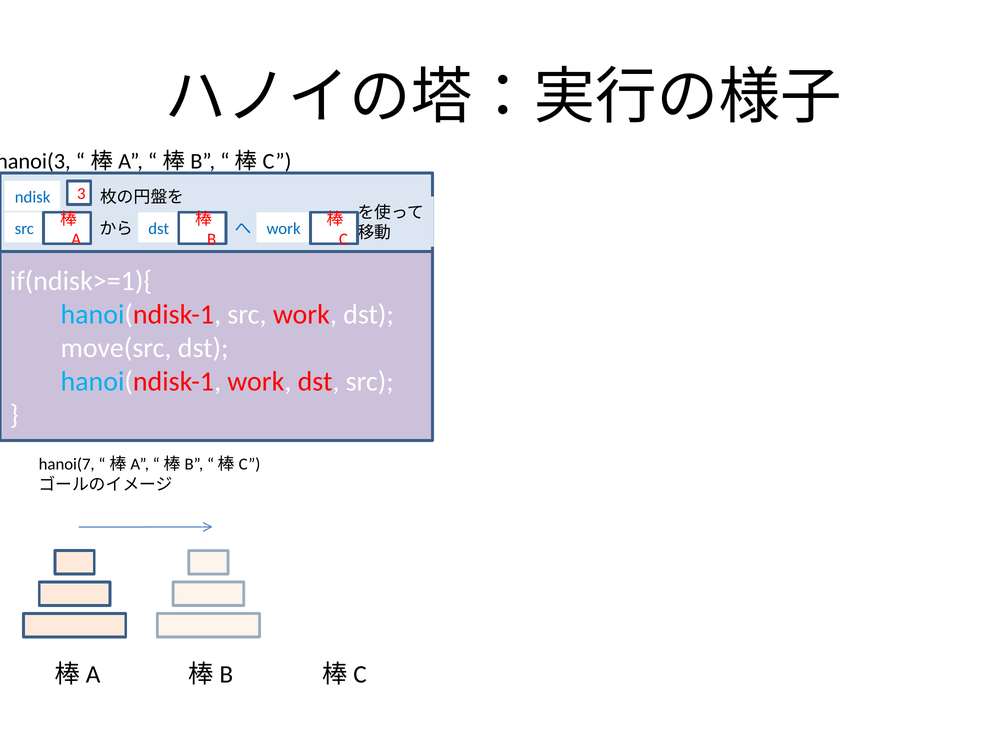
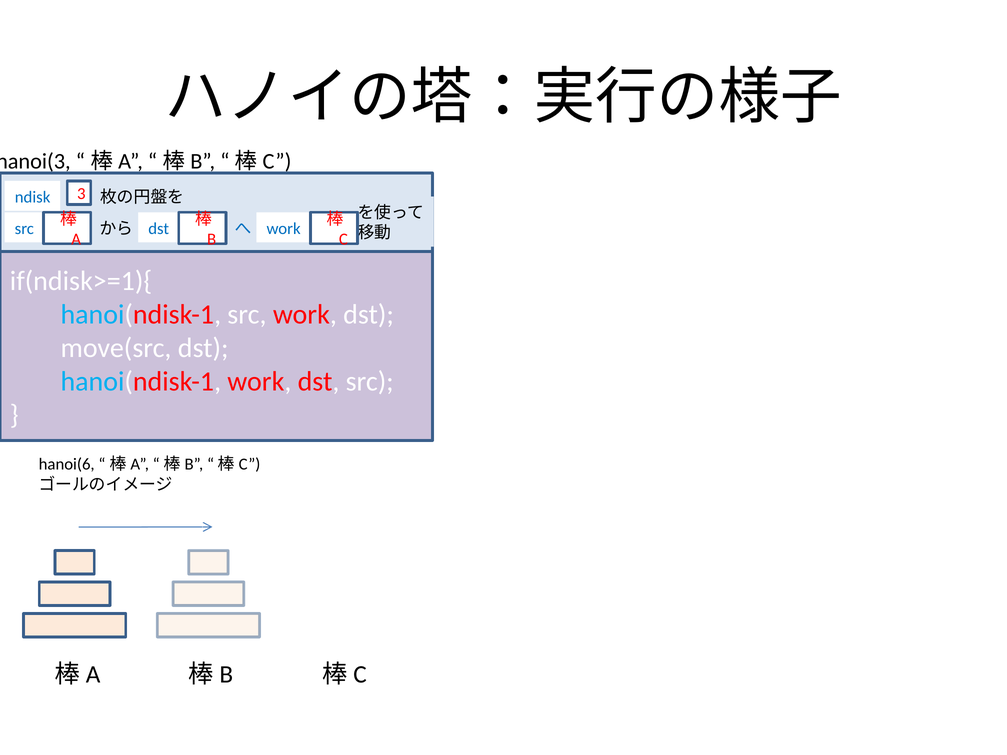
hanoi(7: hanoi(7 -> hanoi(6
